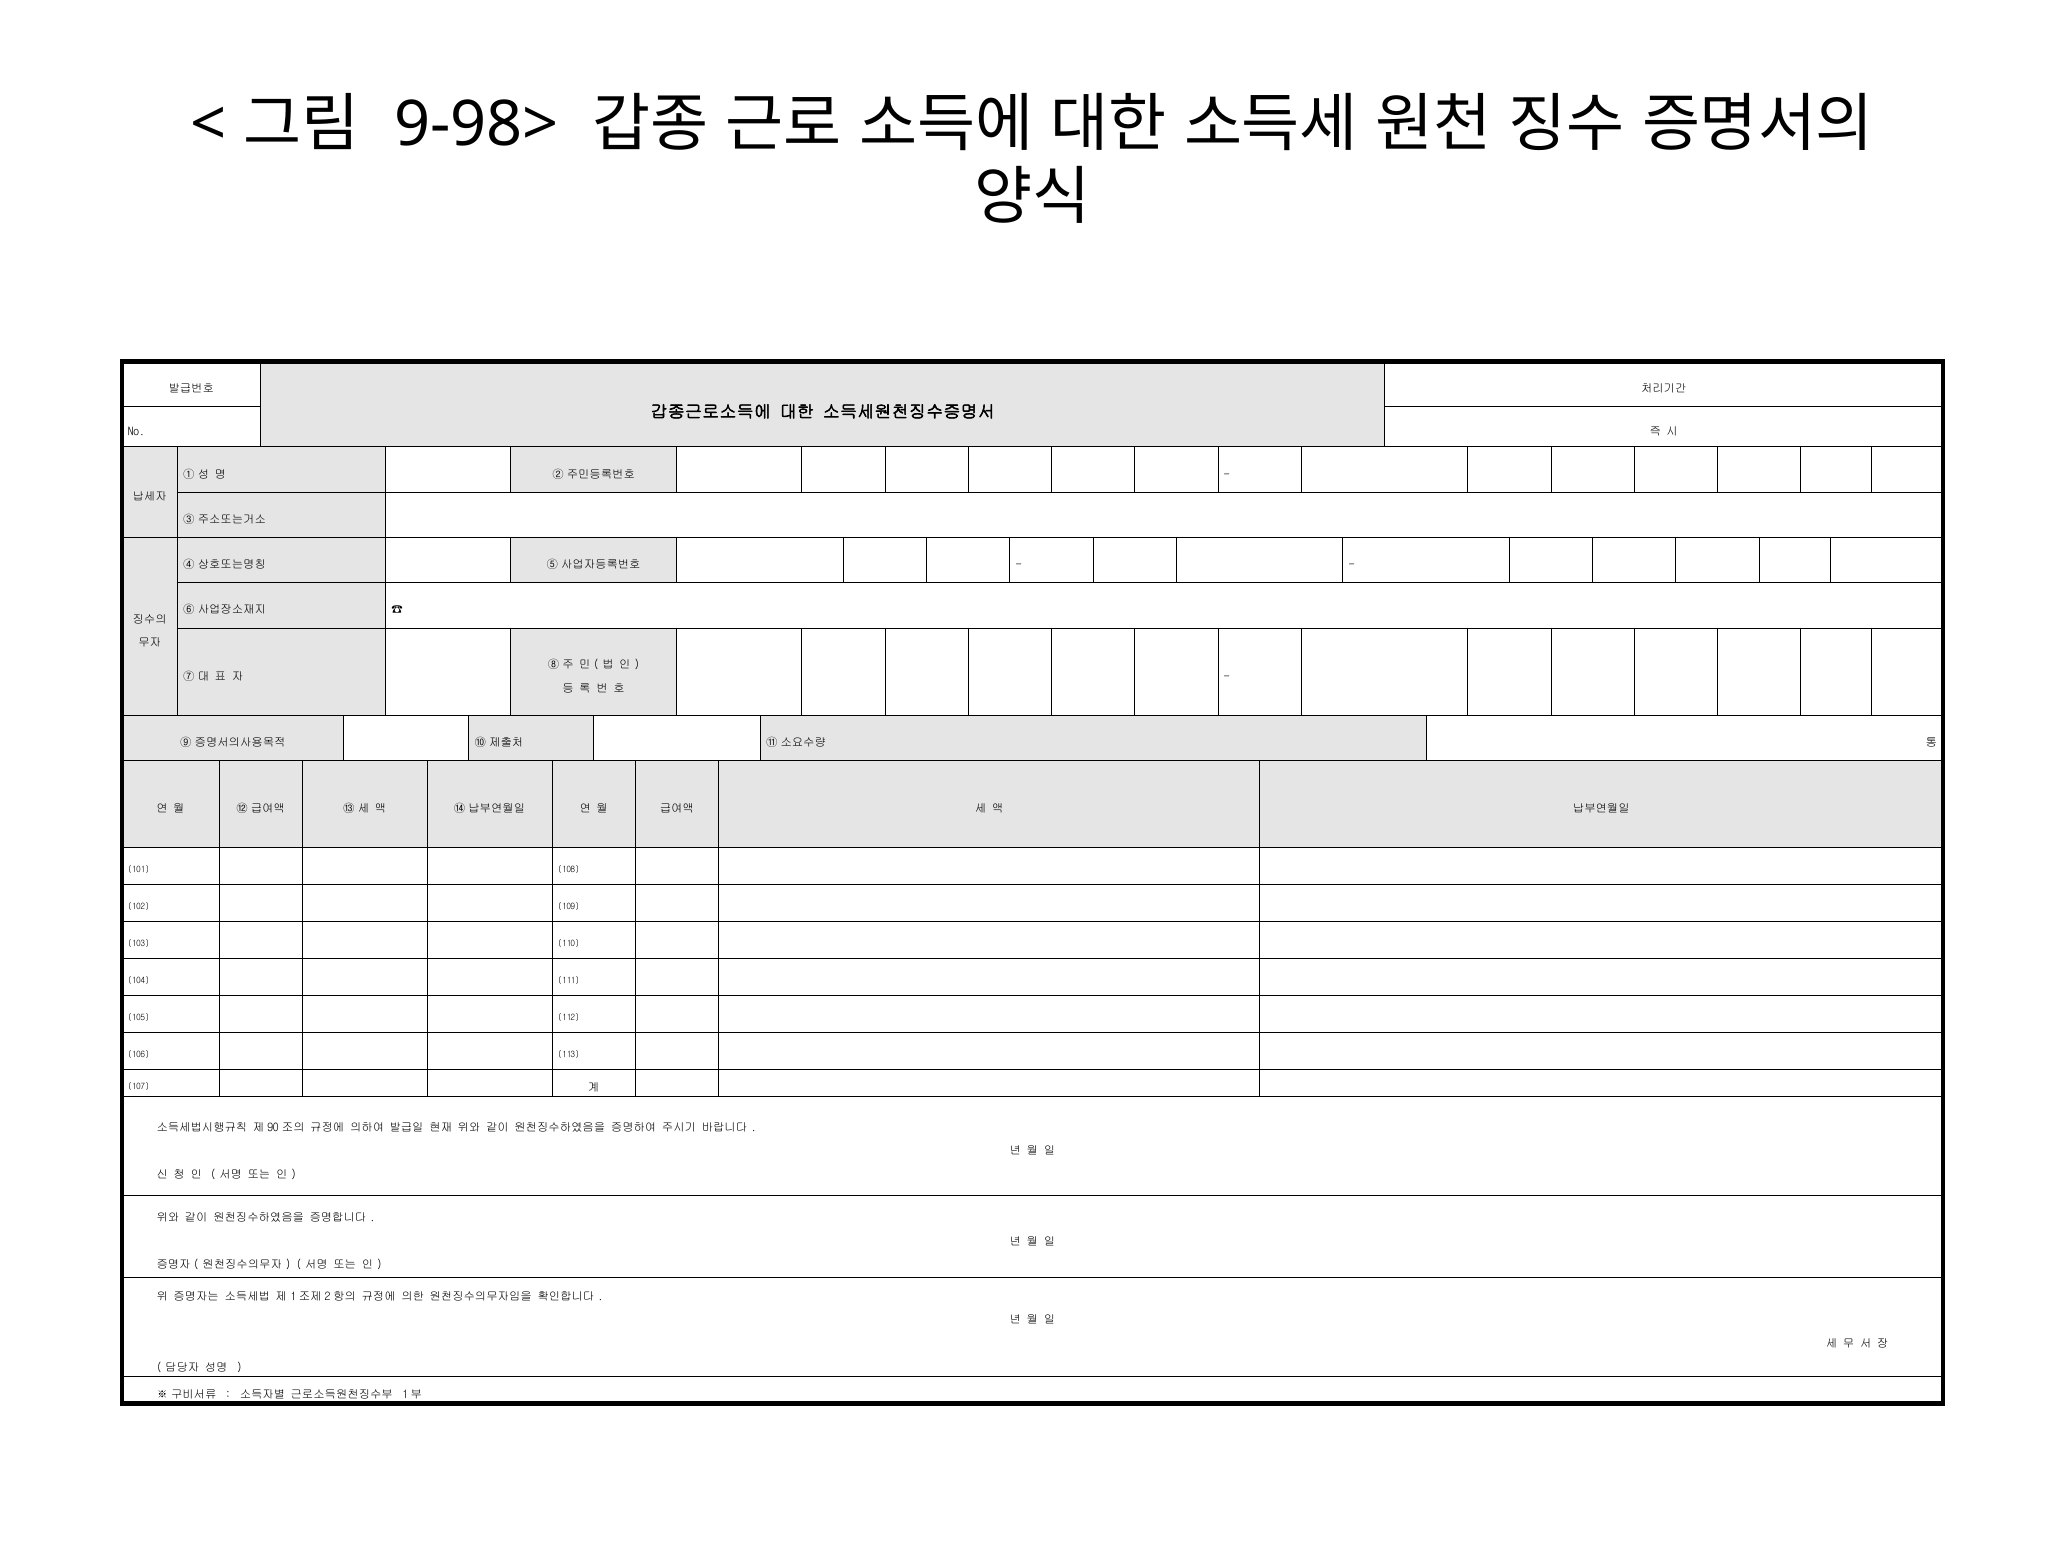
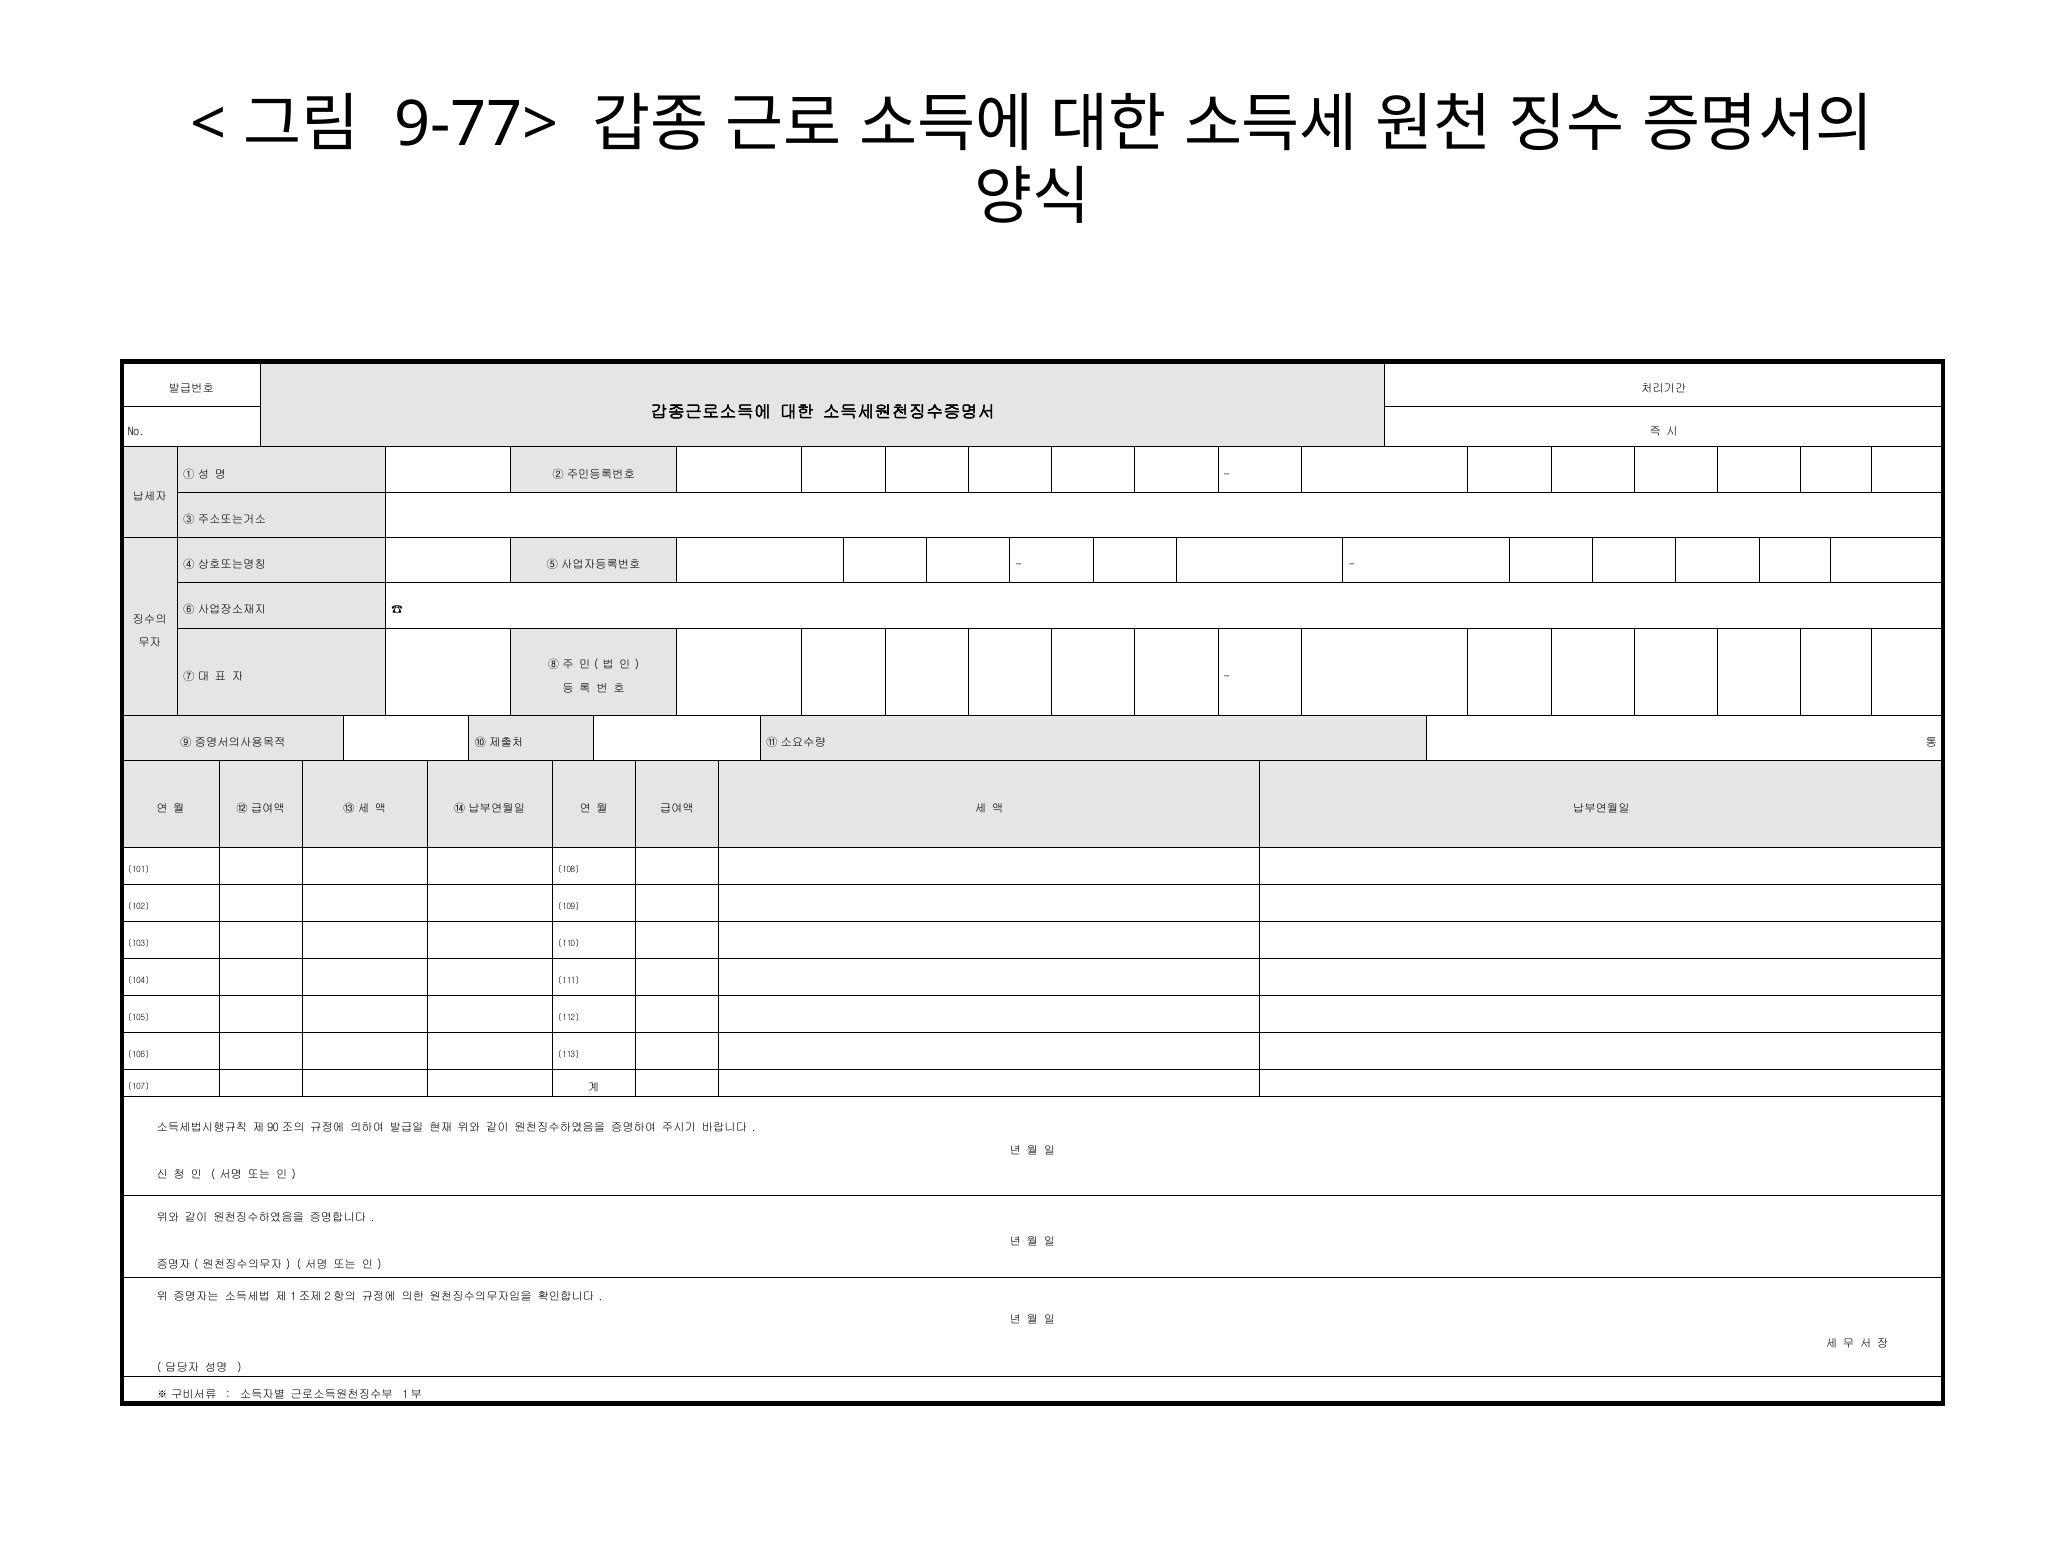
9-98>: 9-98> -> 9-77>
